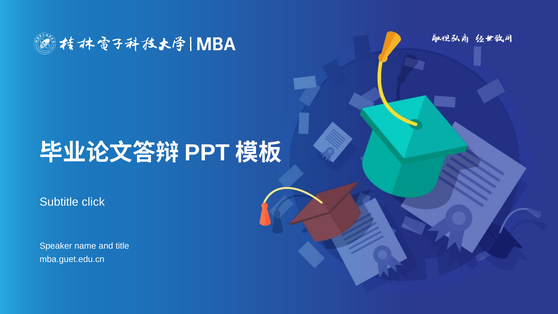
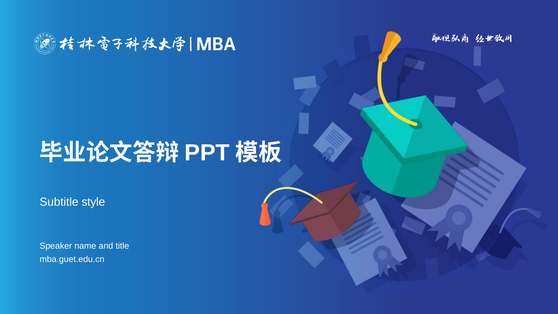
click: click -> style
